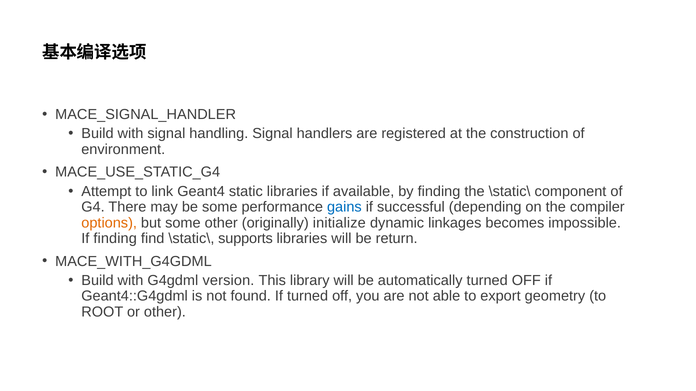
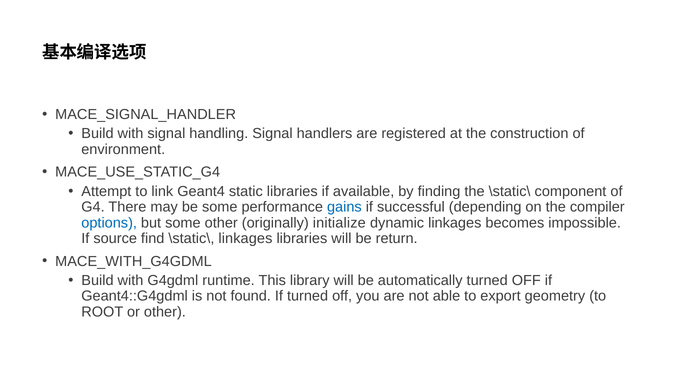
options colour: orange -> blue
If finding: finding -> source
\static\ supports: supports -> linkages
version: version -> runtime
